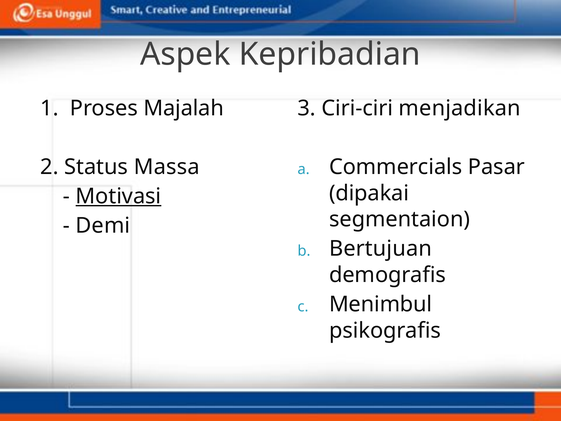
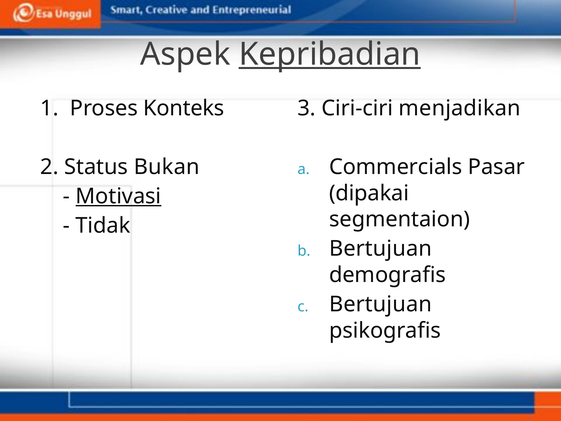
Kepribadian underline: none -> present
Majalah: Majalah -> Konteks
Massa: Massa -> Bukan
Demi: Demi -> Tidak
Menimbul at (381, 304): Menimbul -> Bertujuan
